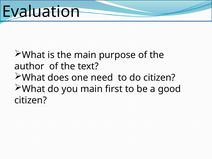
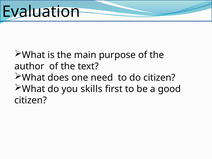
you main: main -> skills
